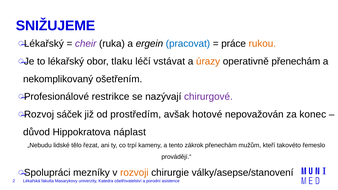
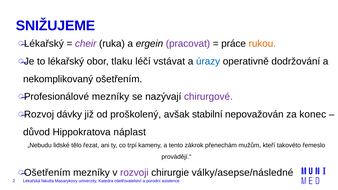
pracovat colour: blue -> purple
úrazy colour: orange -> blue
operativně přenechám: přenechám -> dodržování
Profesionálové restrikce: restrikce -> mezníky
sáček: sáček -> dávky
prostředím: prostředím -> proškolený
hotové: hotové -> stabilní
Spolupráci at (47, 173): Spolupráci -> Ošetřením
rozvoji colour: orange -> purple
války/asepse/stanovení: války/asepse/stanovení -> války/asepse/následné
